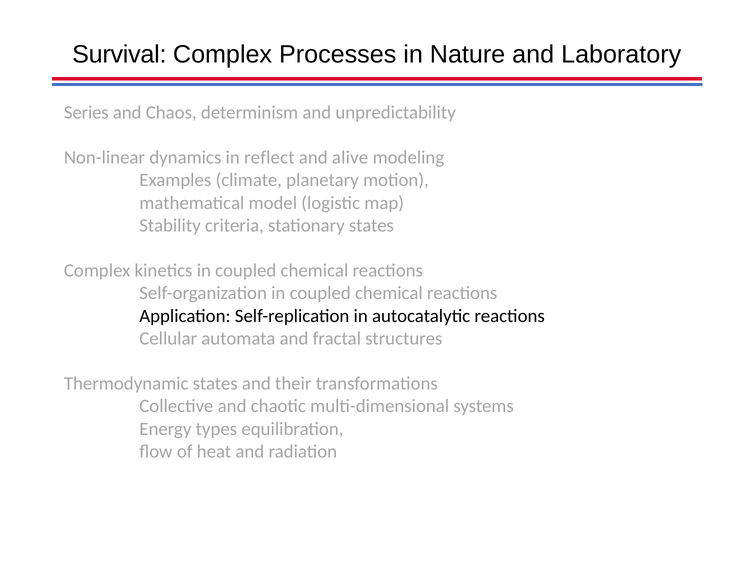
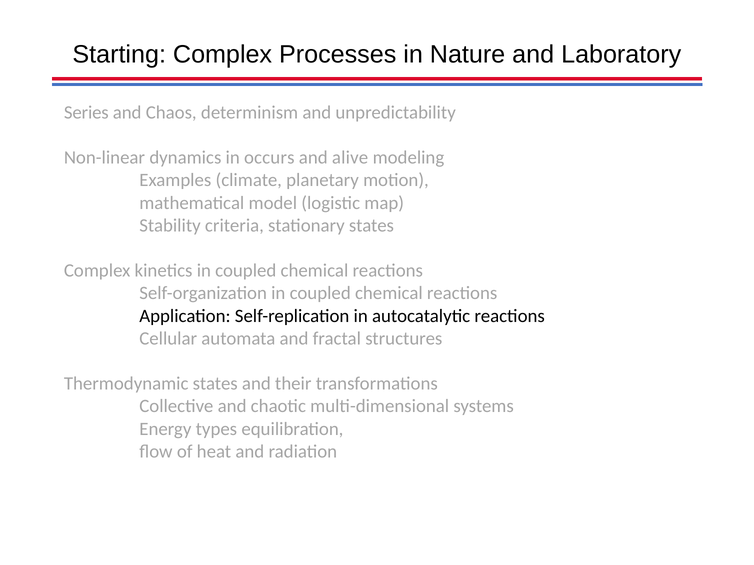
Survival: Survival -> Starting
reflect: reflect -> occurs
